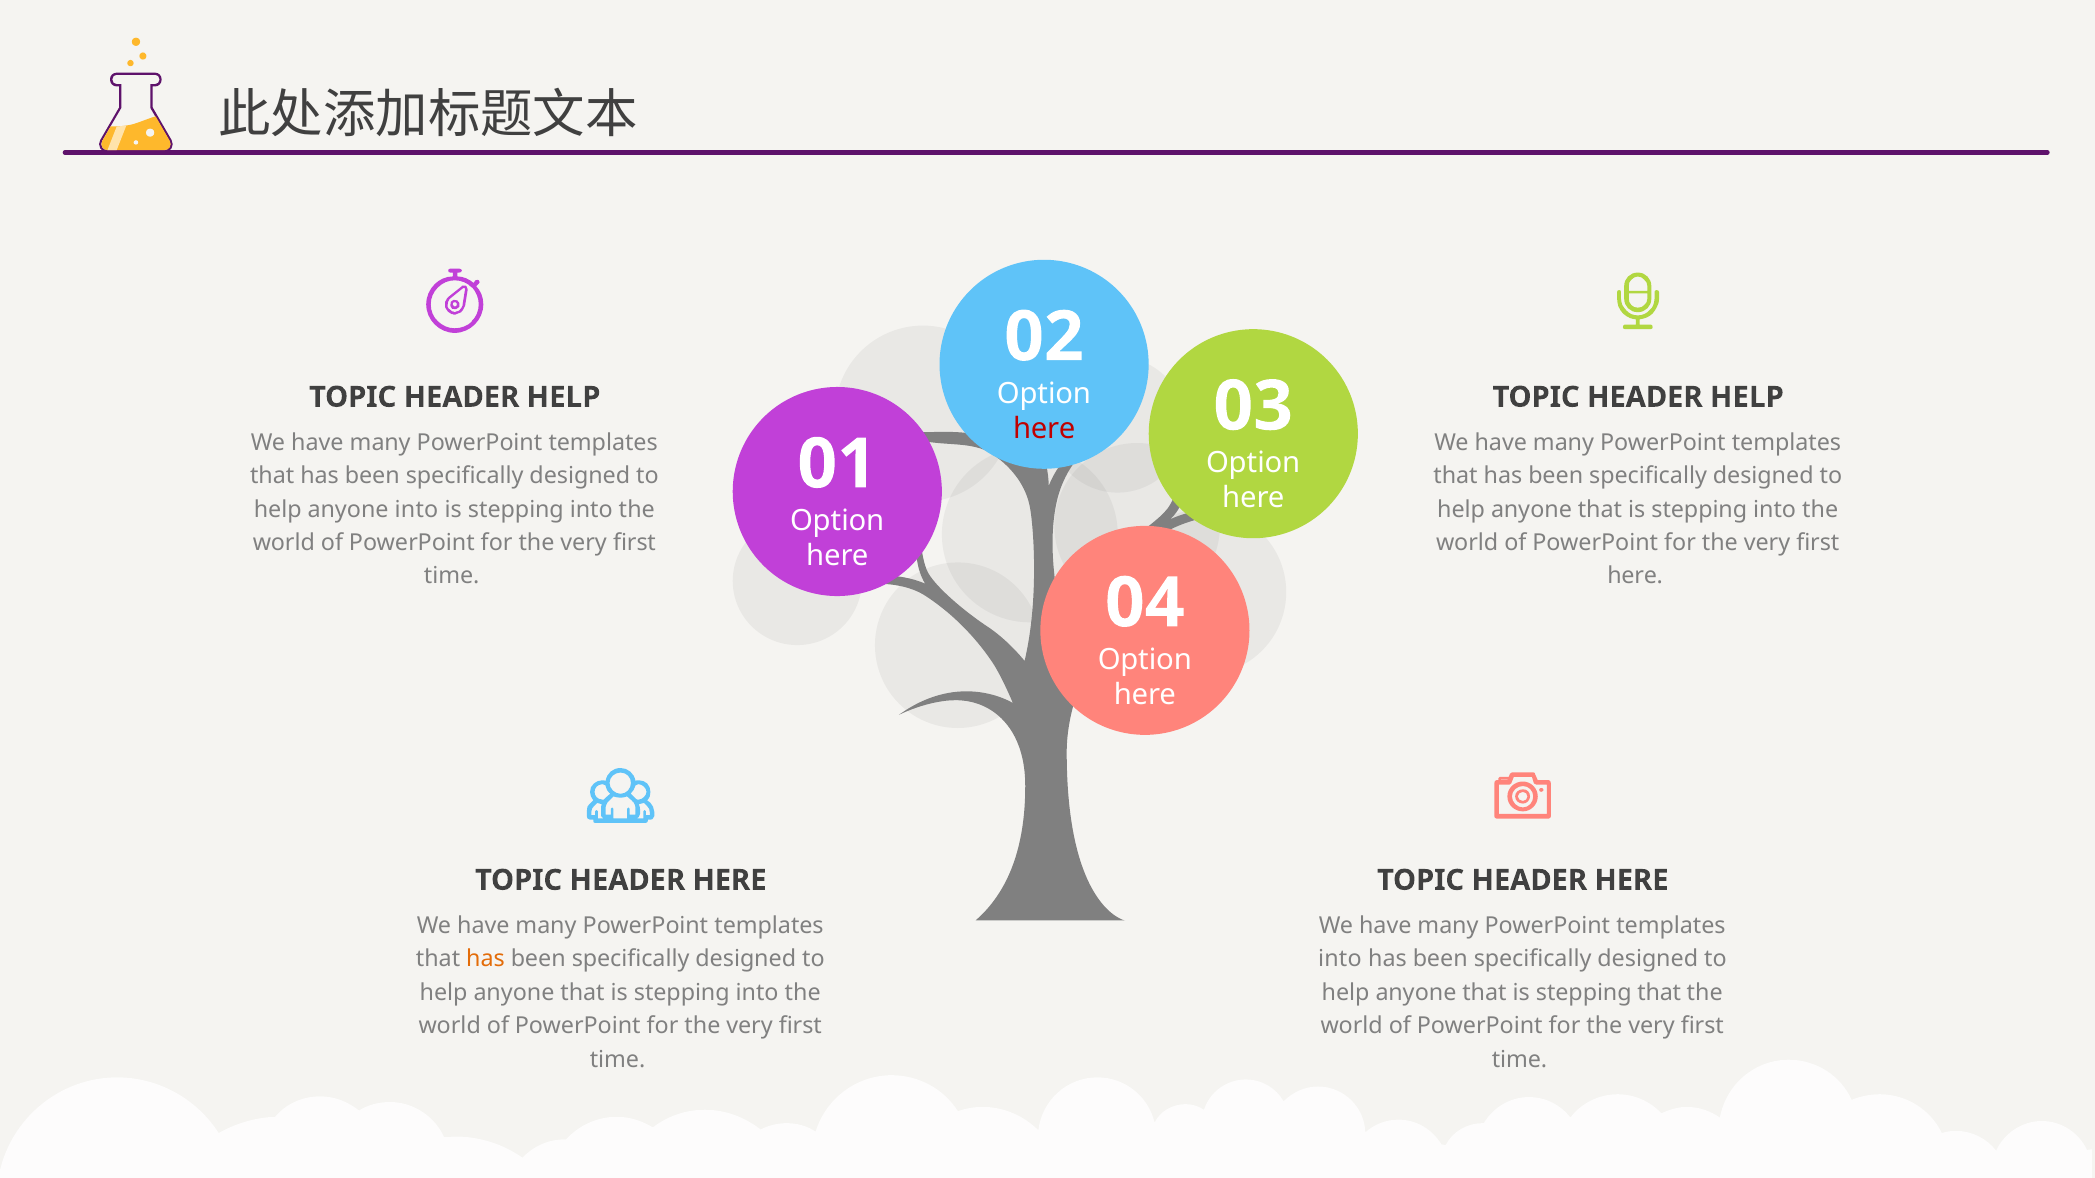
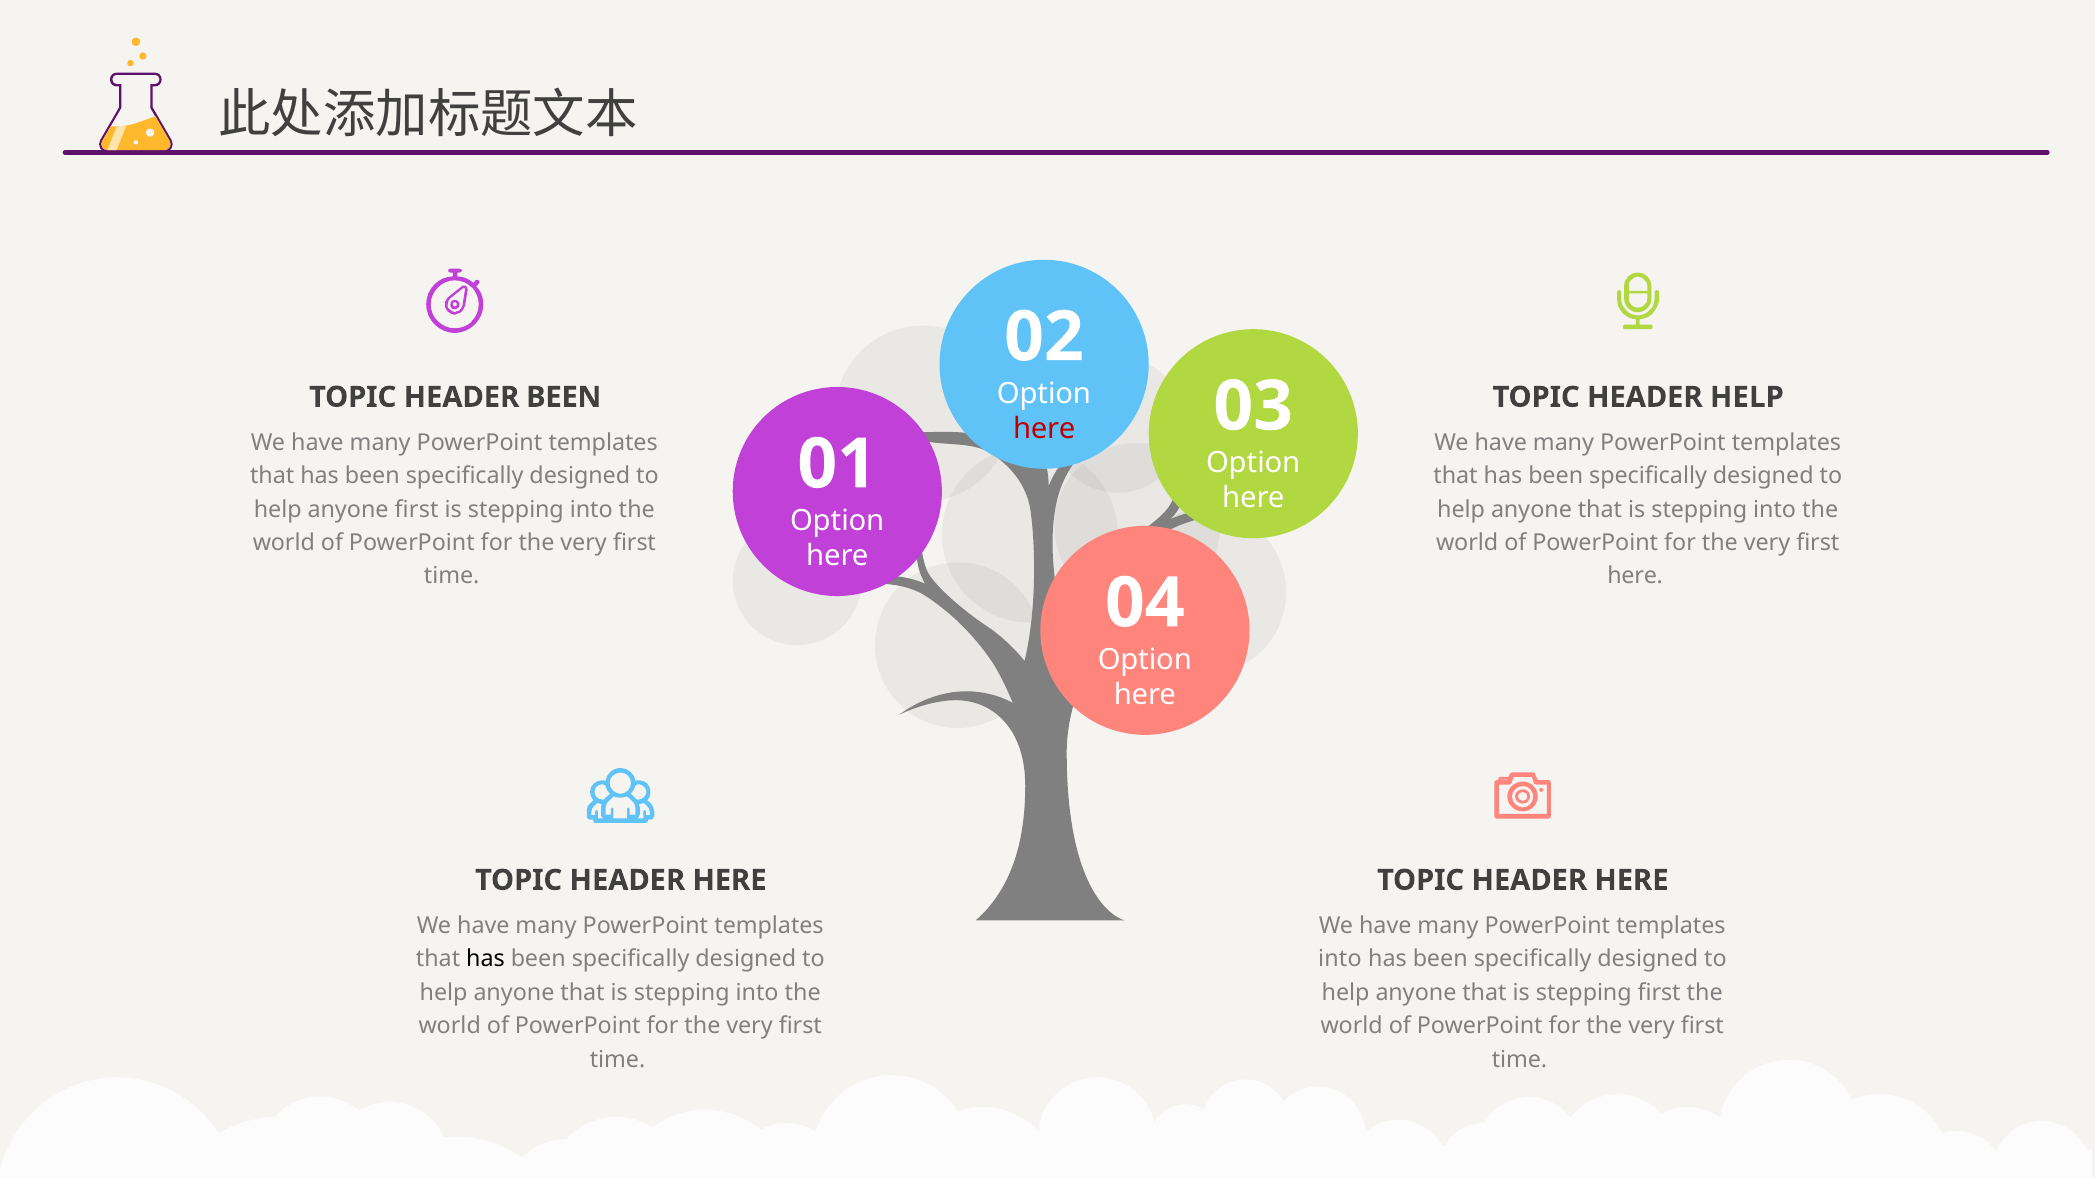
HELP at (564, 397): HELP -> BEEN
anyone into: into -> first
has at (485, 959) colour: orange -> black
stepping that: that -> first
